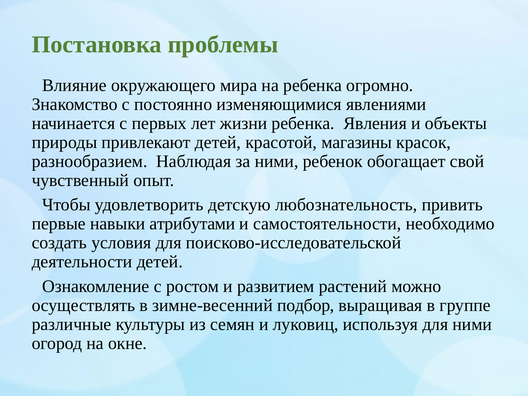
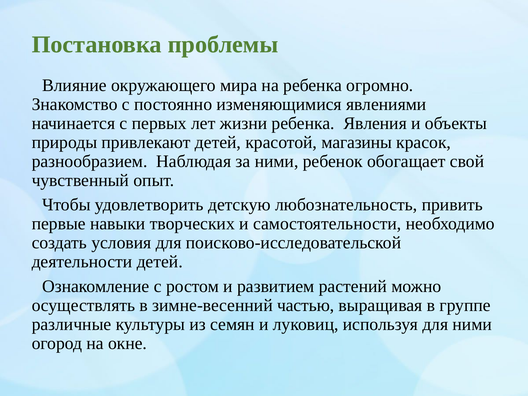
атрибутами: атрибутами -> творческих
подбор: подбор -> частью
